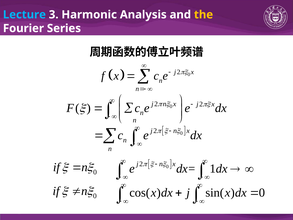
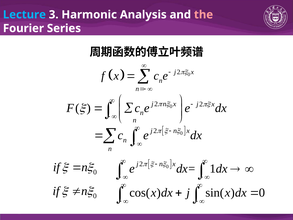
the colour: yellow -> pink
